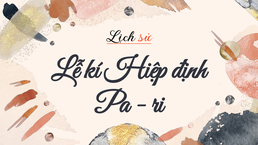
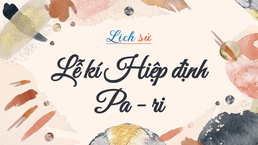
Lịch colour: black -> blue
